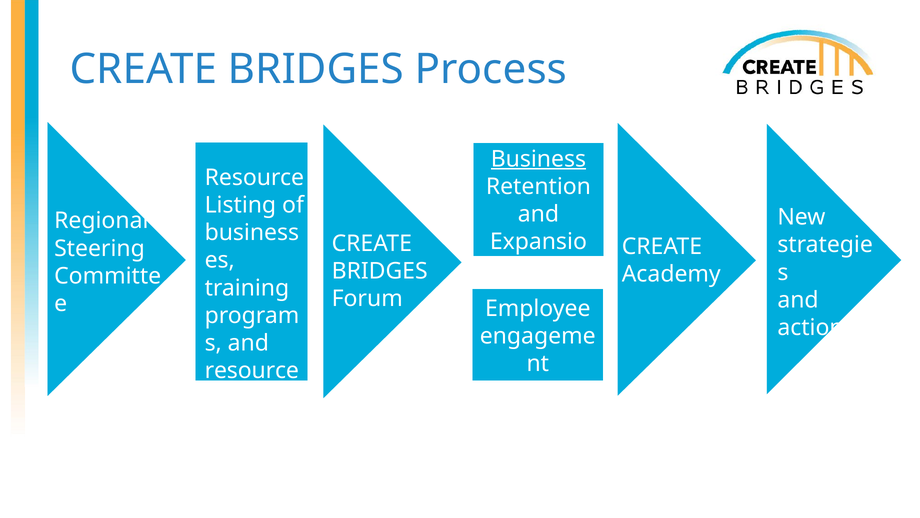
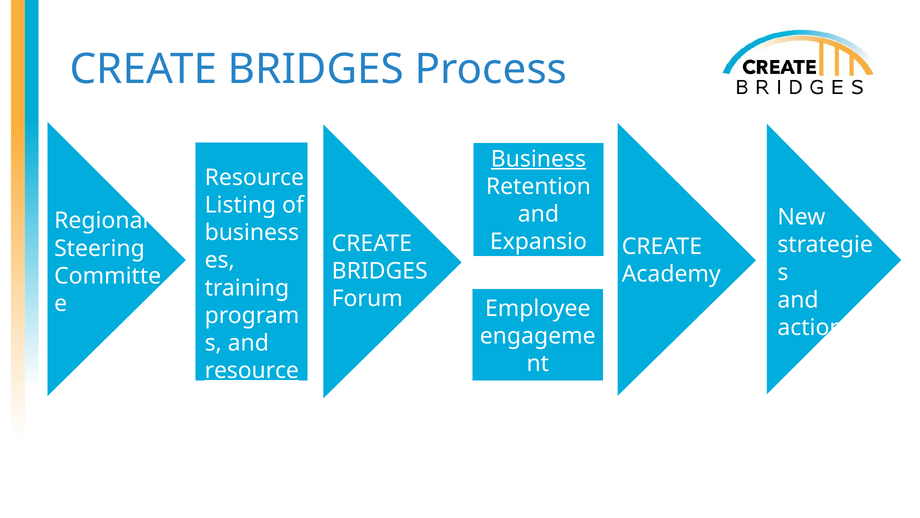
resource at (252, 370) underline: none -> present
